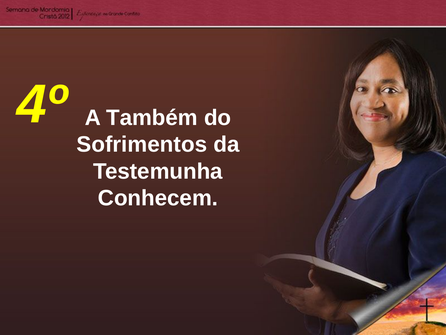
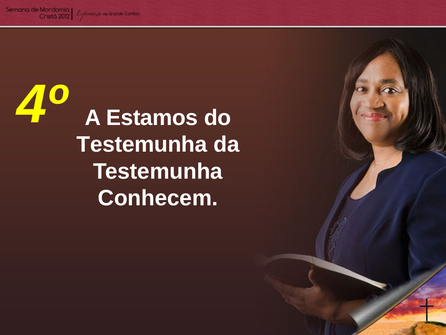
Também: Também -> Estamos
Sofrimentos at (142, 144): Sofrimentos -> Testemunha
